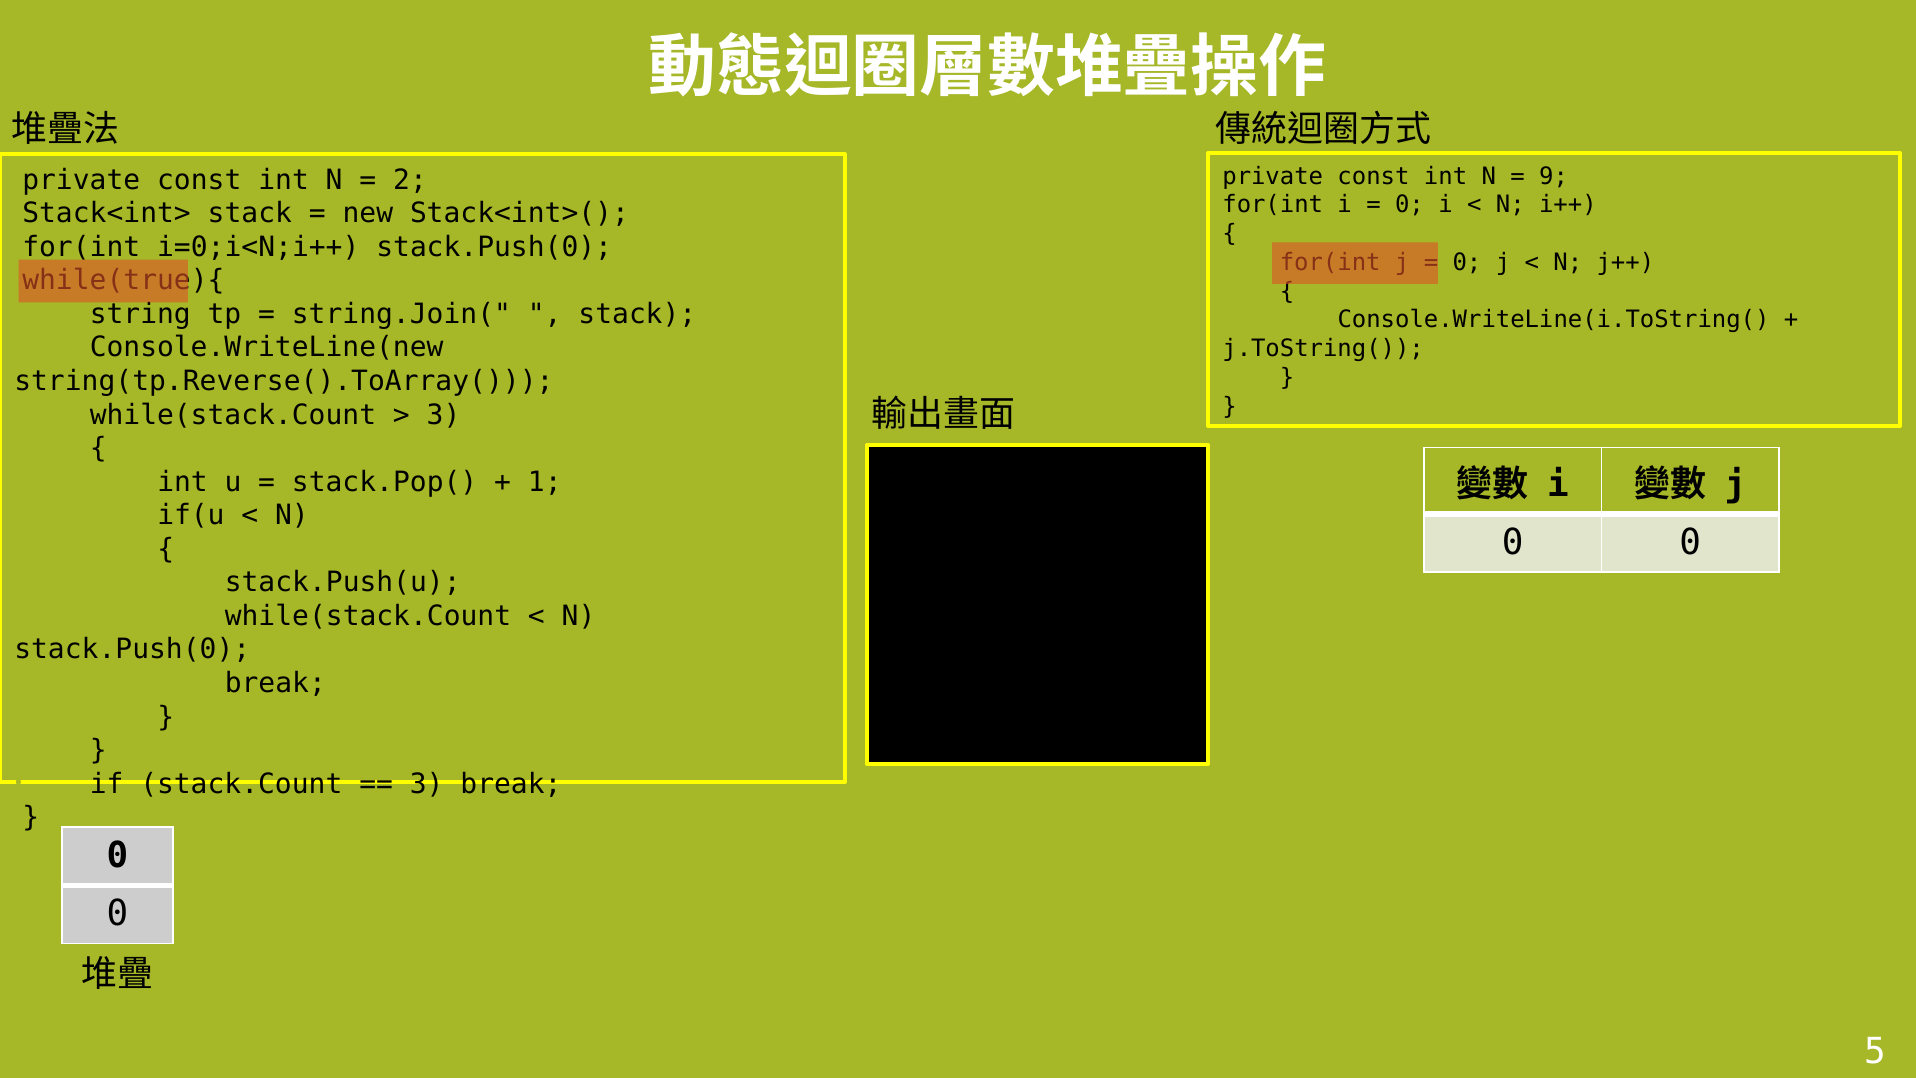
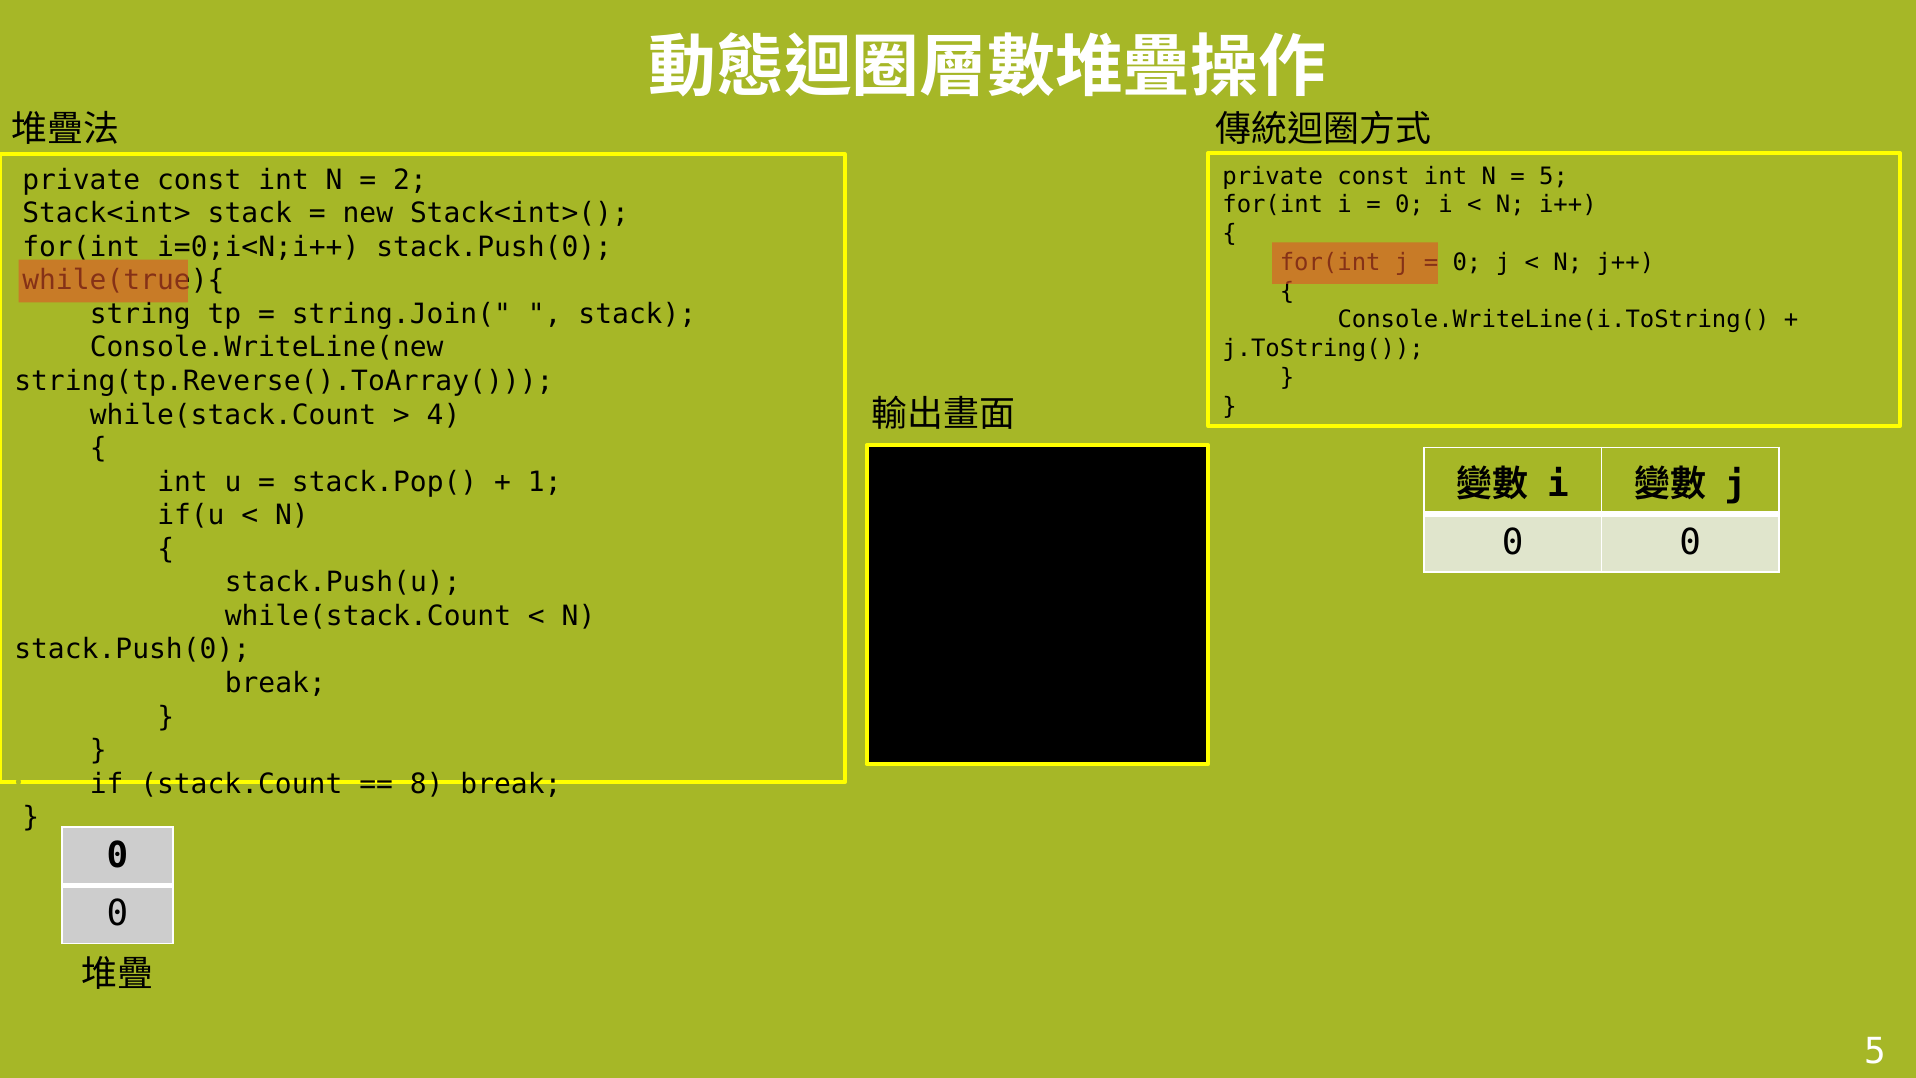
9 at (1554, 176): 9 -> 5
3 at (444, 415): 3 -> 4
3 at (427, 784): 3 -> 8
